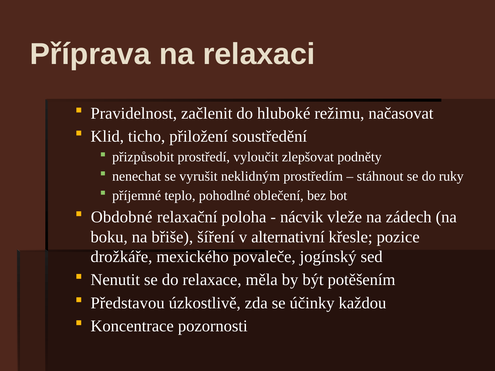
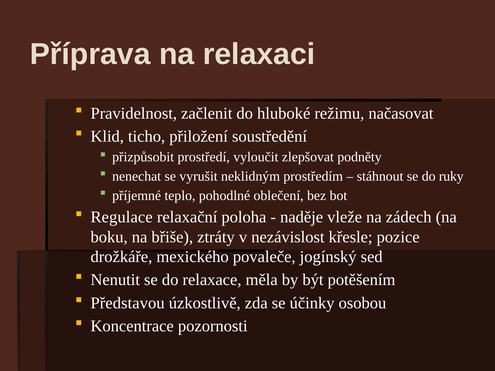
Obdobné: Obdobné -> Regulace
nácvik: nácvik -> naděje
šíření: šíření -> ztráty
alternativní: alternativní -> nezávislost
každou: každou -> osobou
